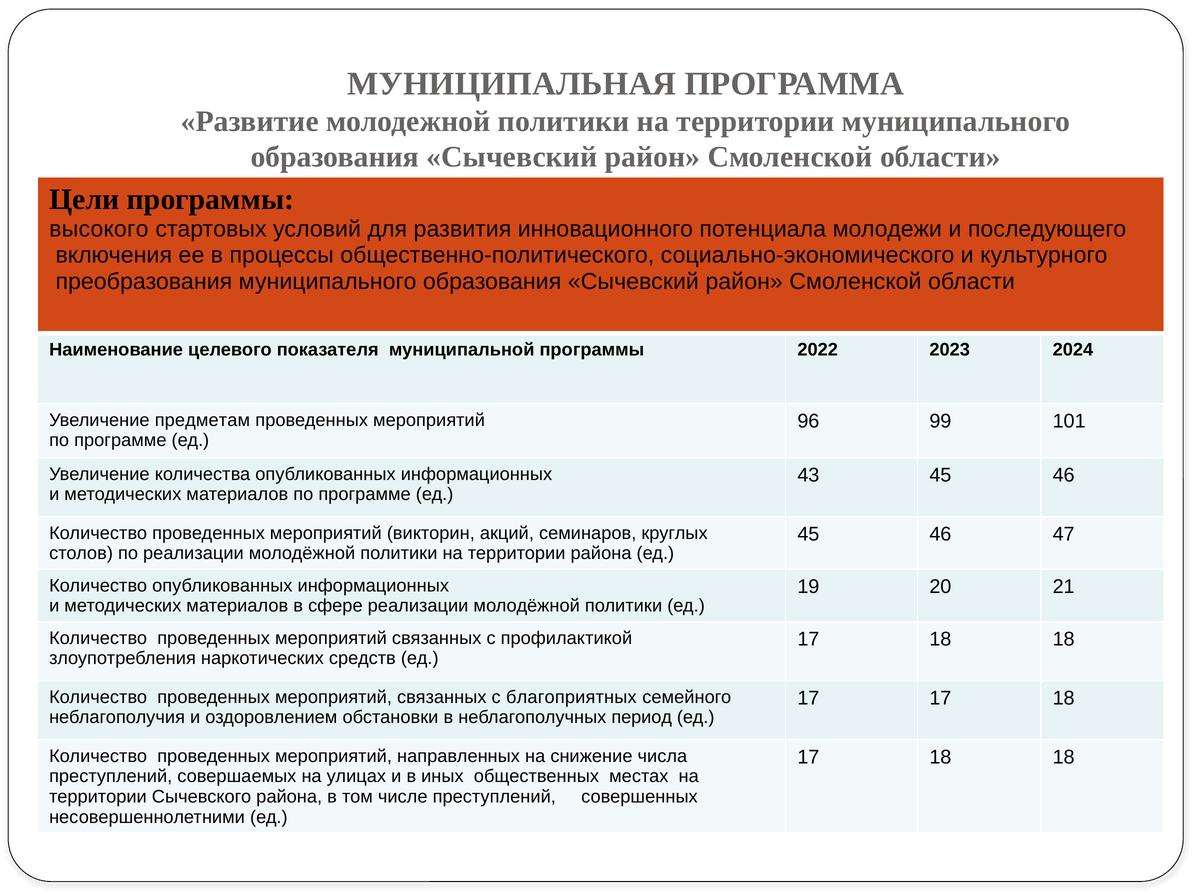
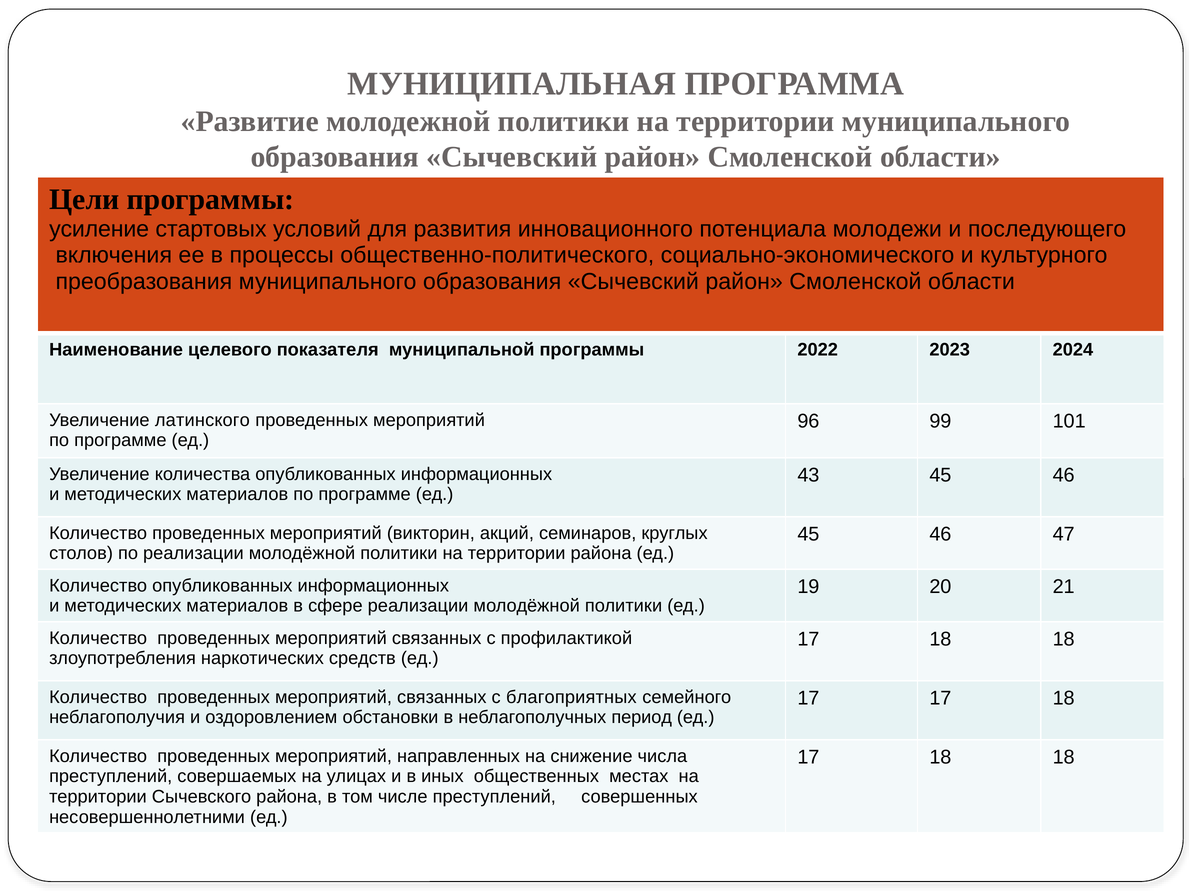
высокого: высокого -> усиление
предметам: предметам -> латинского
